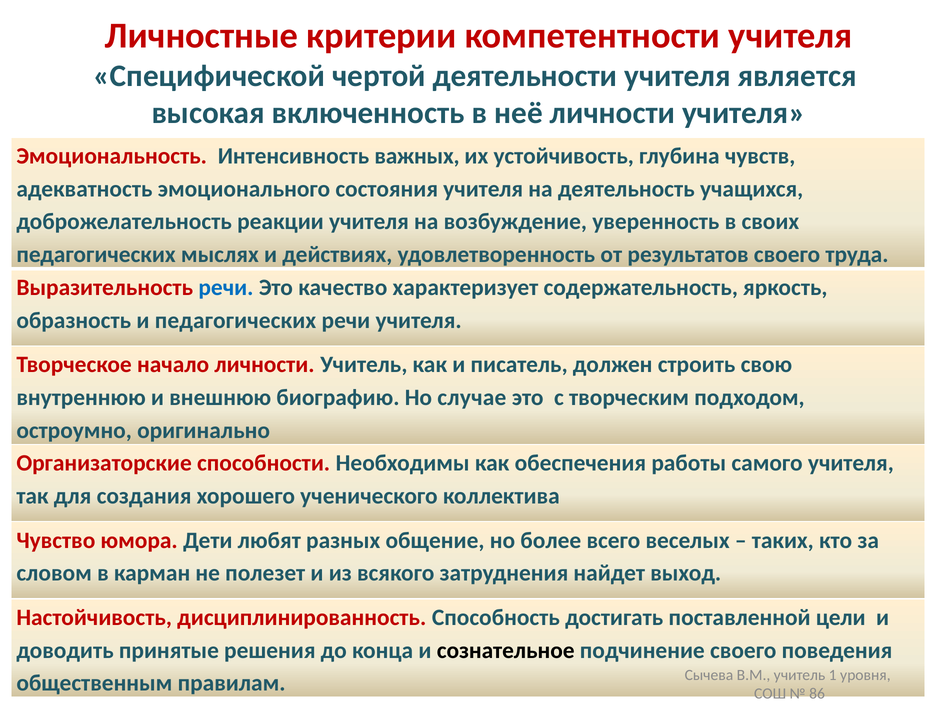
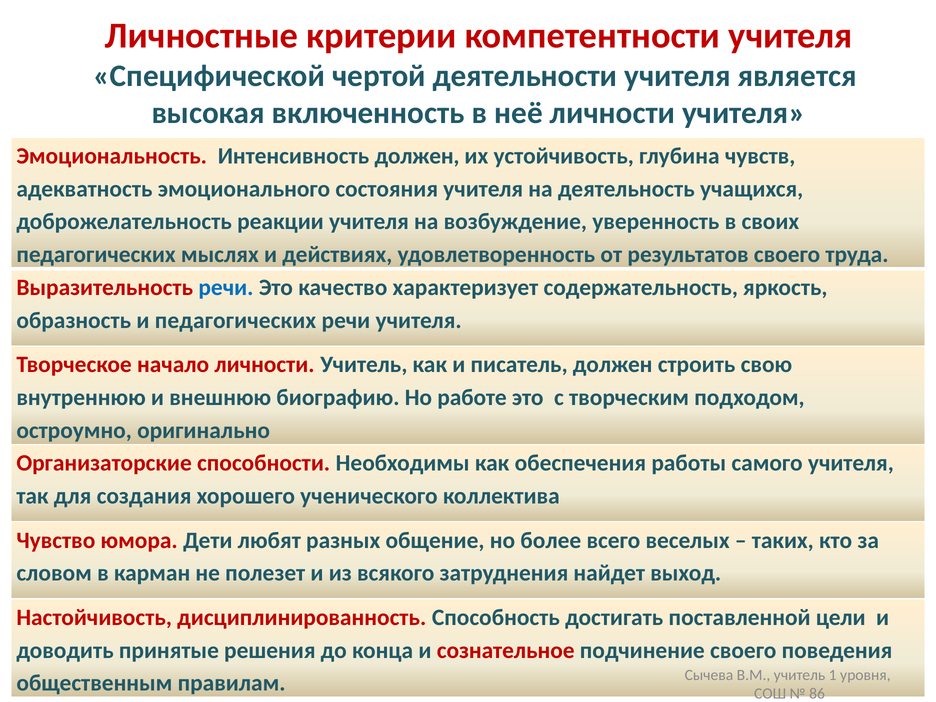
Интенсивность важных: важных -> должен
случае: случае -> работе
сознательное colour: black -> red
